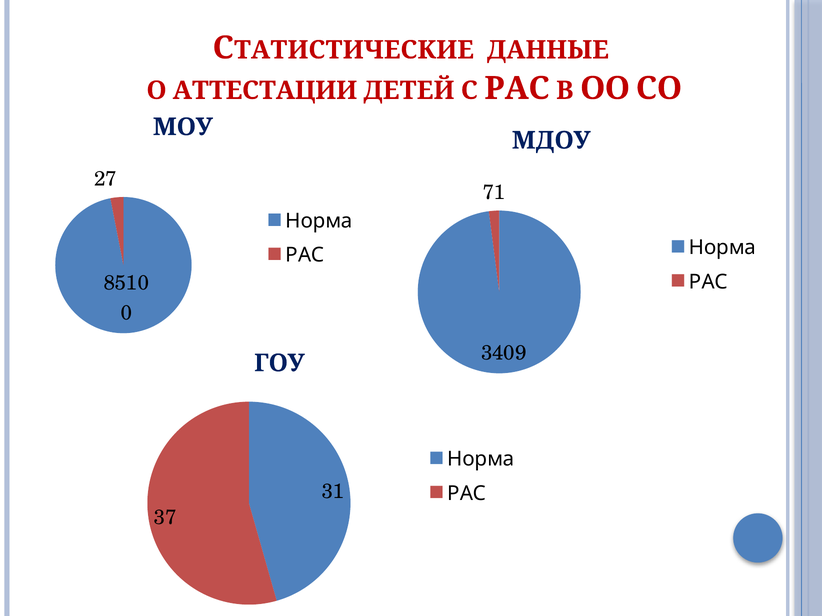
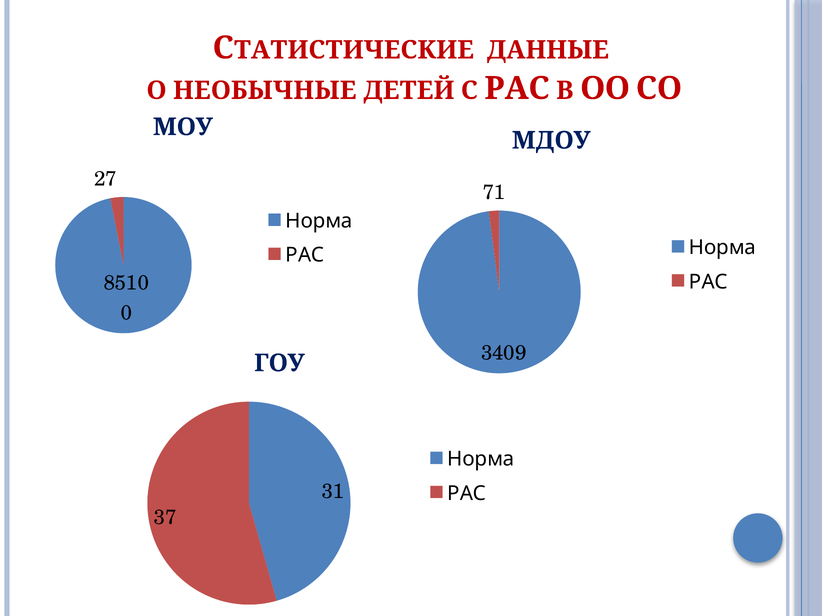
АТТЕСТАЦИИ: АТТЕСТАЦИИ -> НЕОБЫЧНЫЕ
